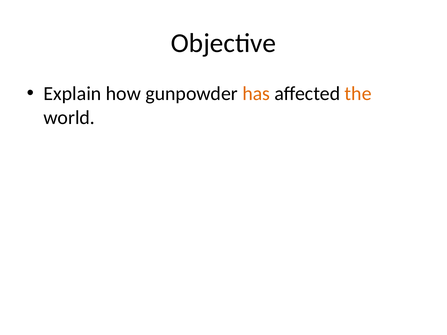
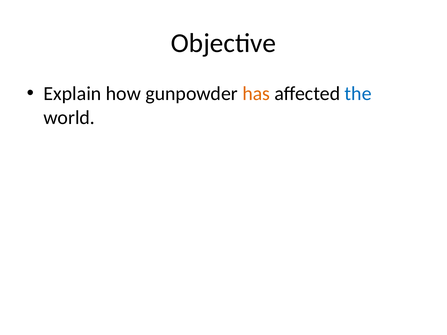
the colour: orange -> blue
